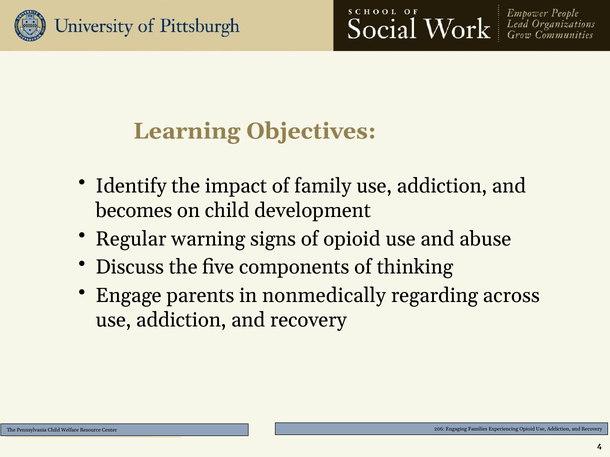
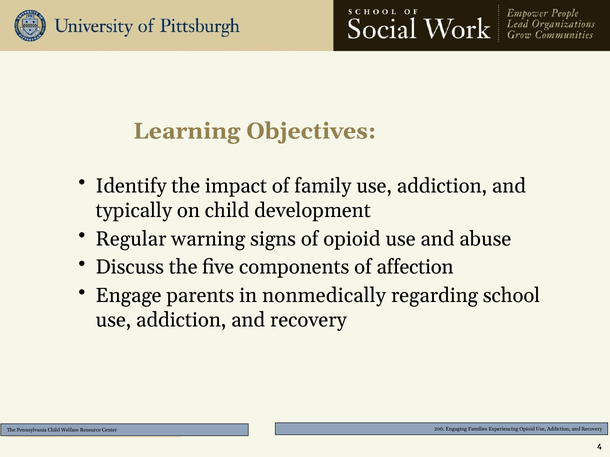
becomes: becomes -> typically
thinking: thinking -> affection
across: across -> school
